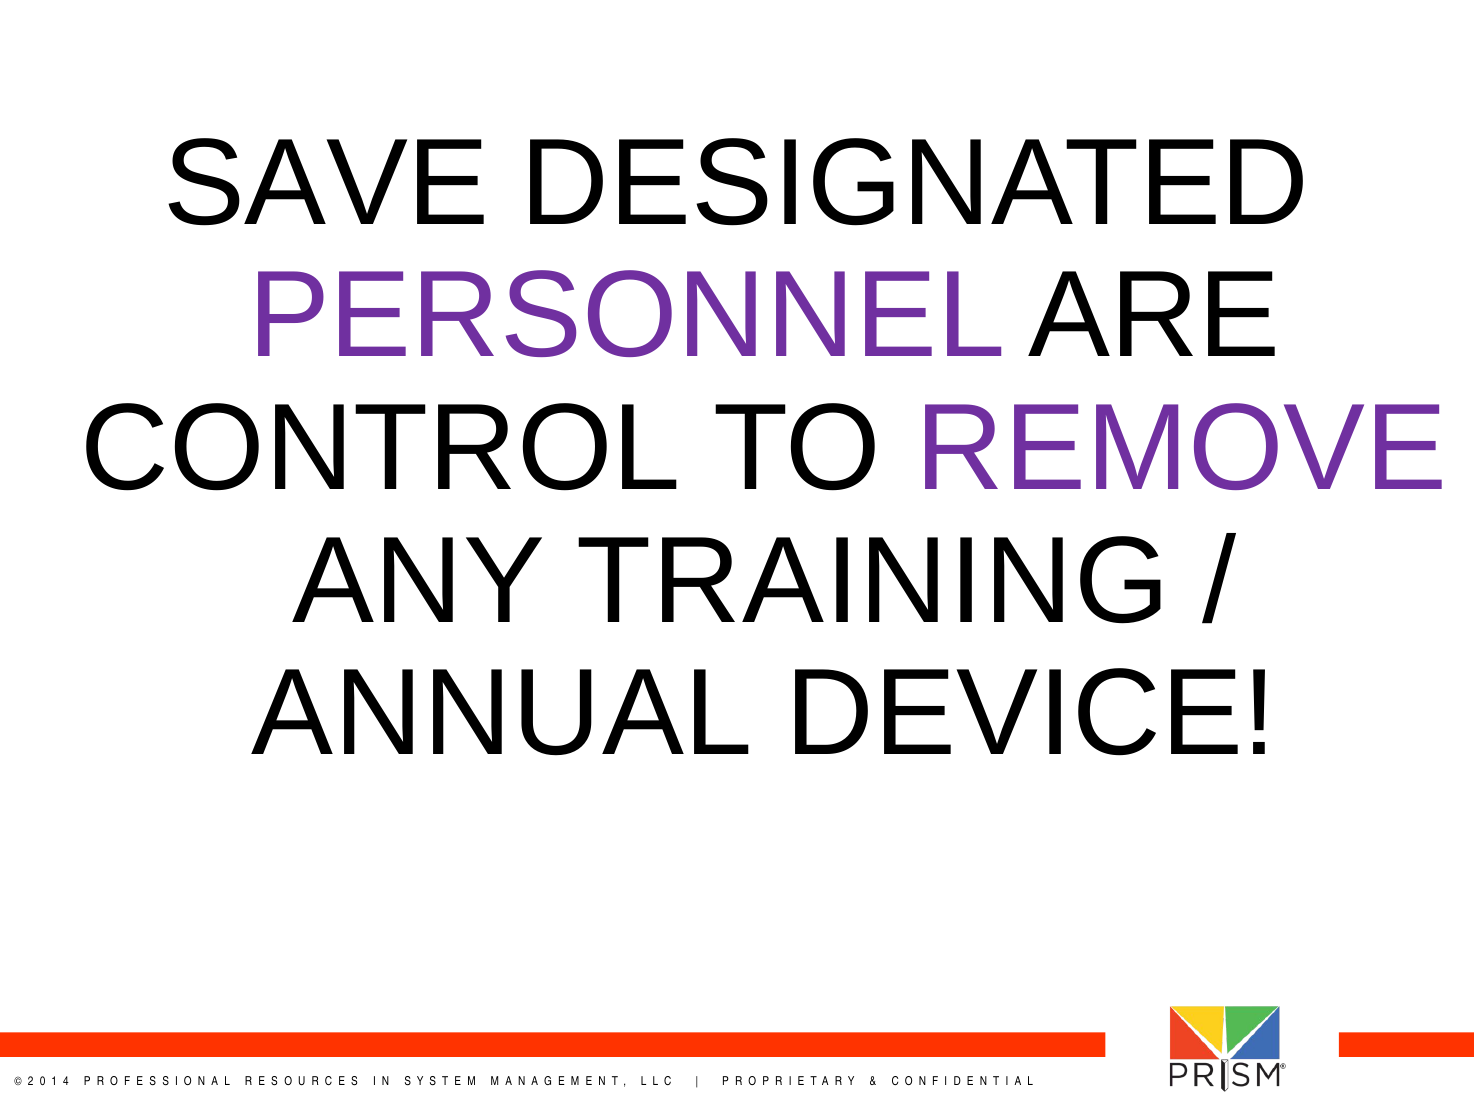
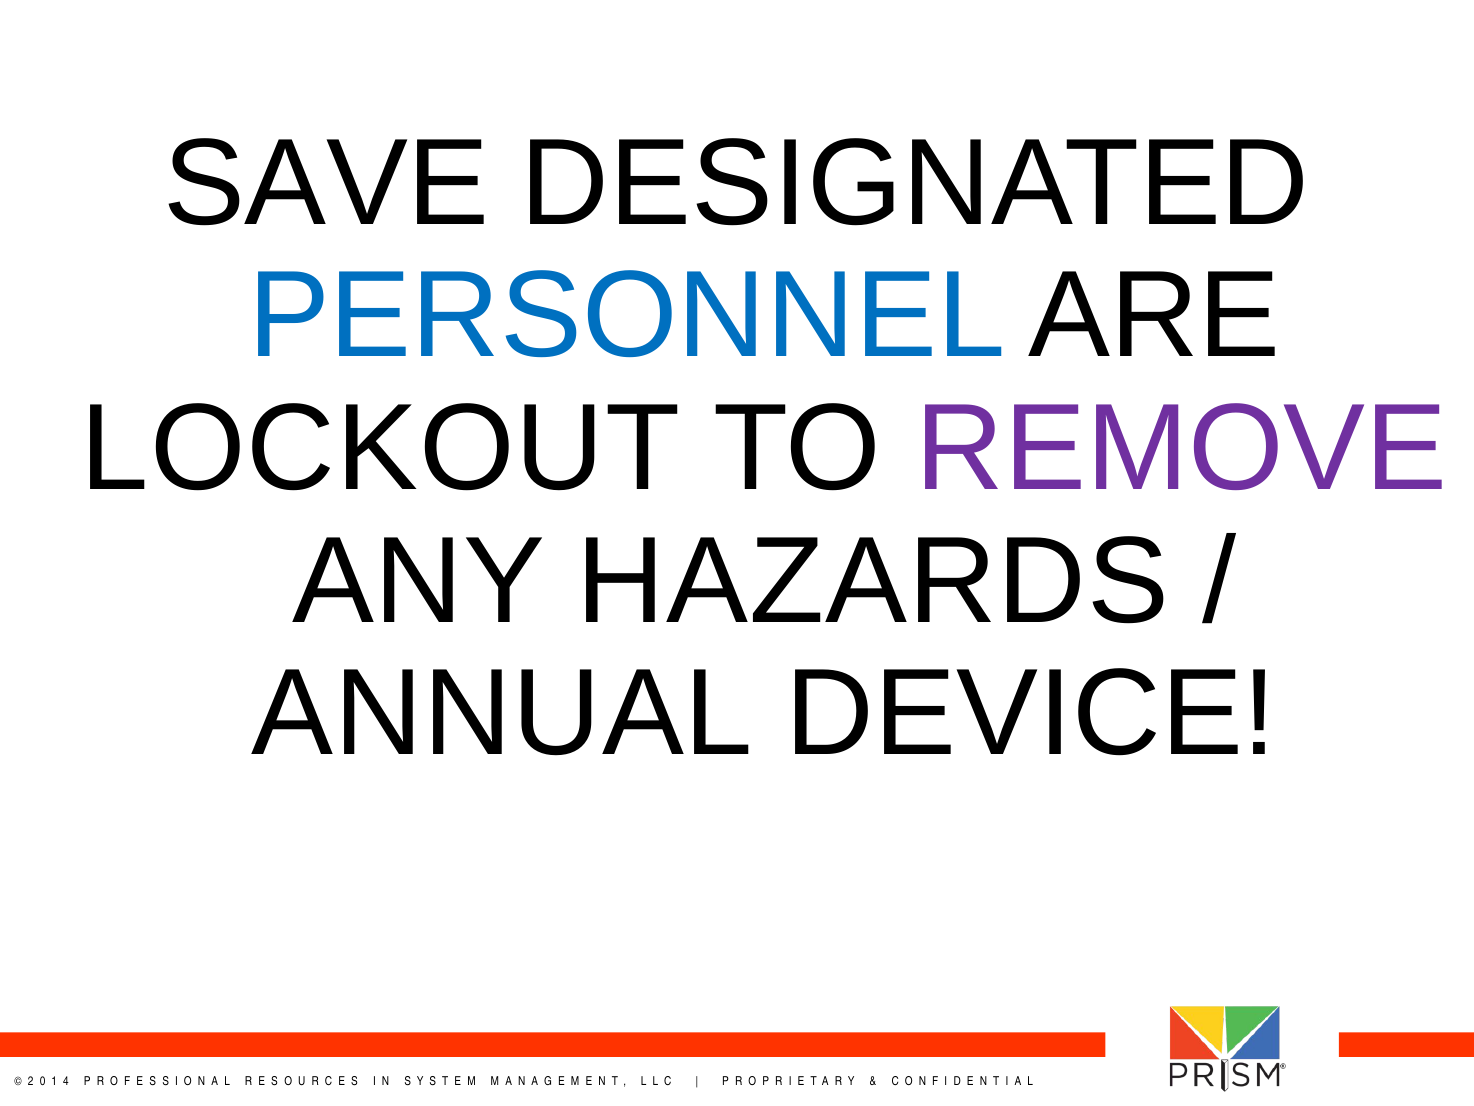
PERSONNEL colour: purple -> blue
CONTROL: CONTROL -> LOCKOUT
TRAINING: TRAINING -> HAZARDS
